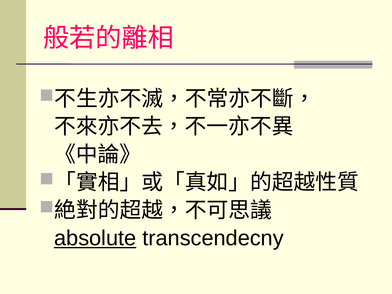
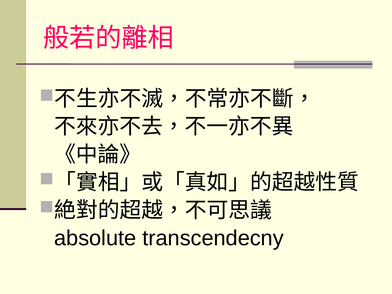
absolute underline: present -> none
